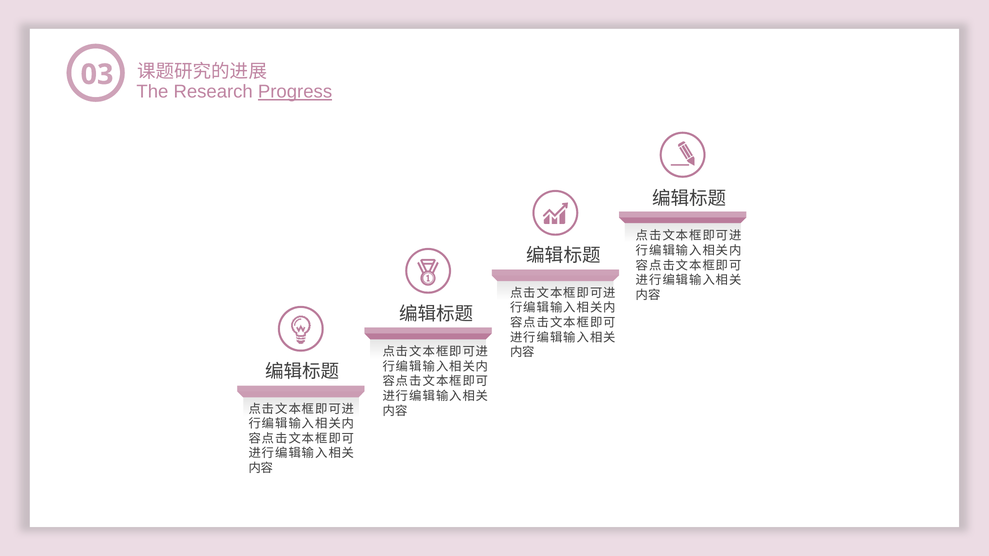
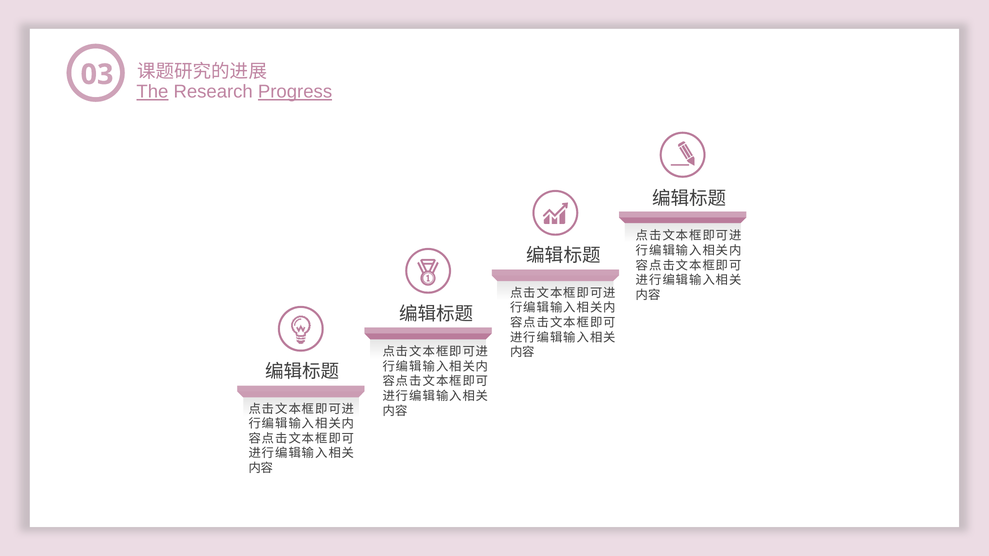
The underline: none -> present
